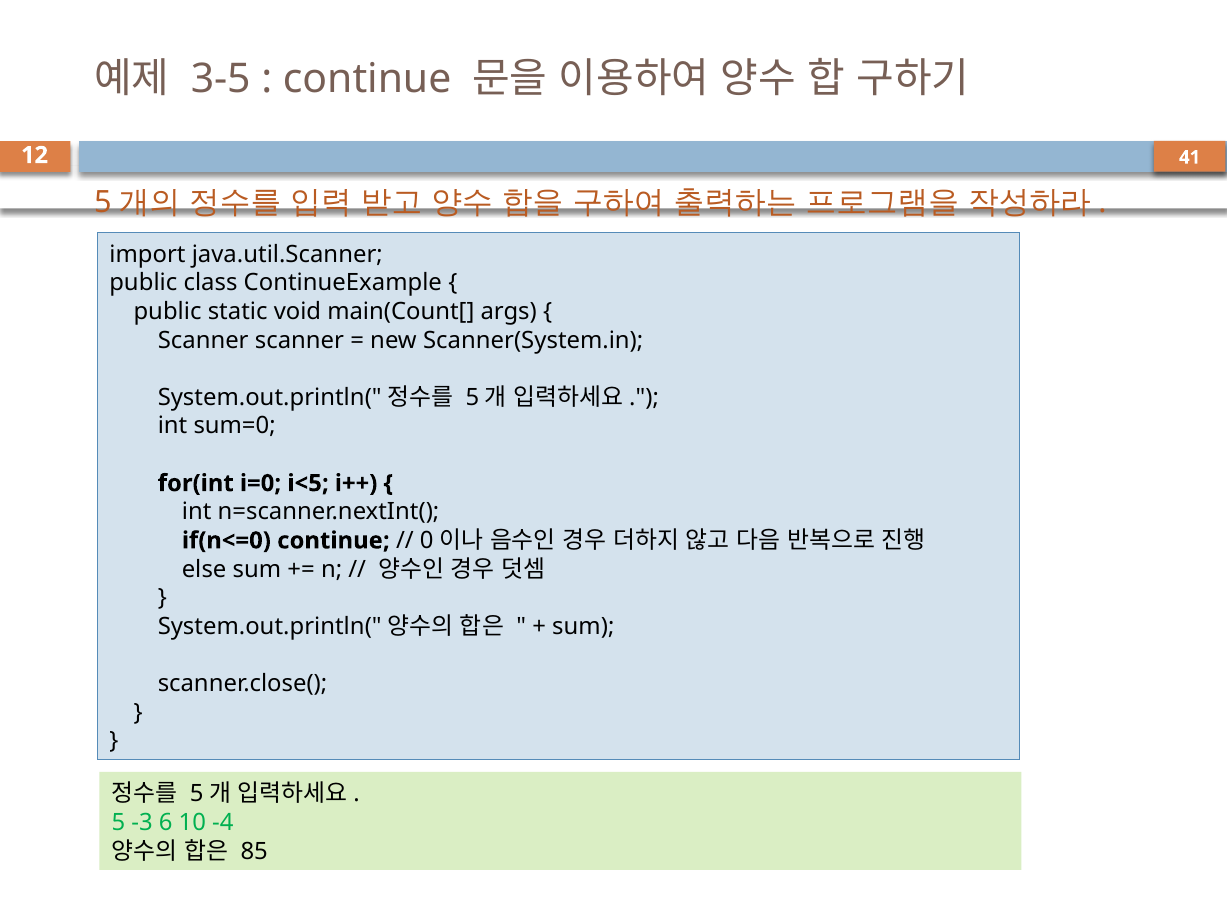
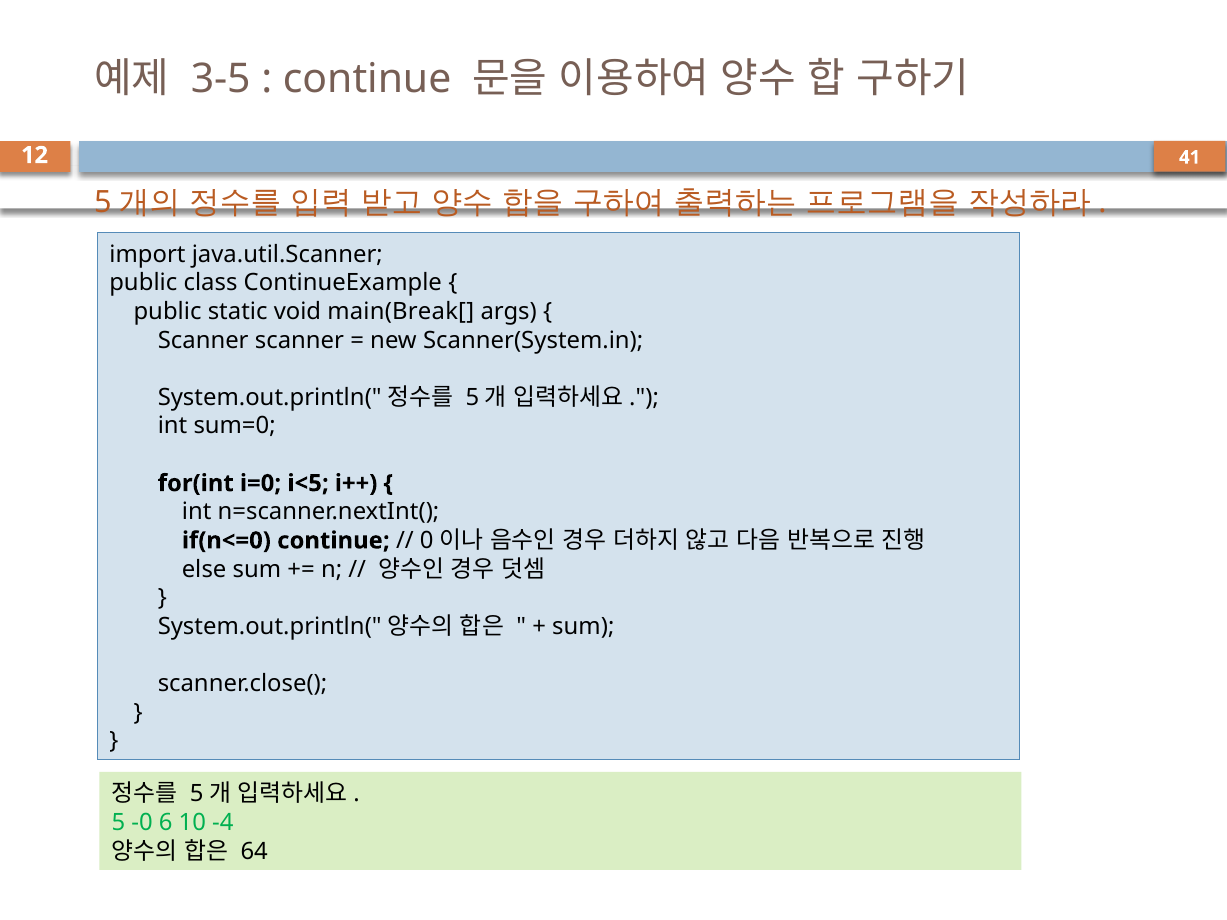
main(Count[: main(Count[ -> main(Break[
-3: -3 -> -0
85: 85 -> 64
